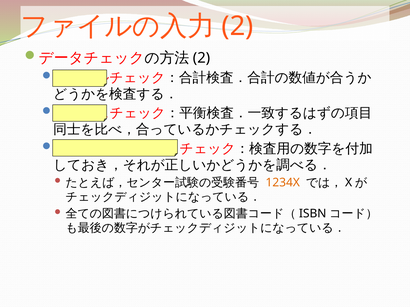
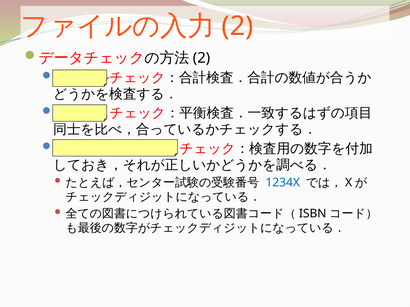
1234X colour: orange -> blue
